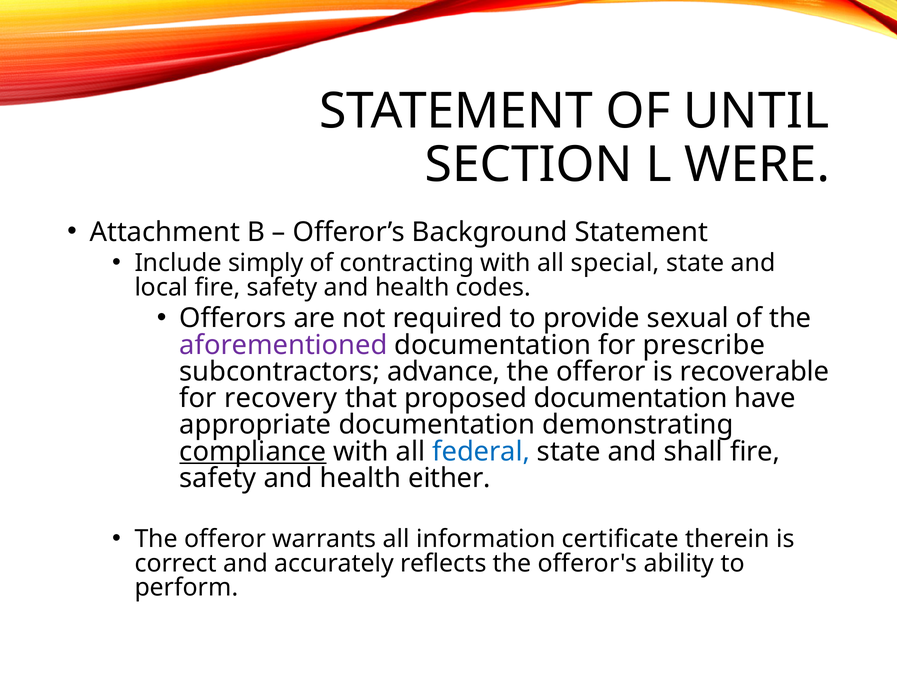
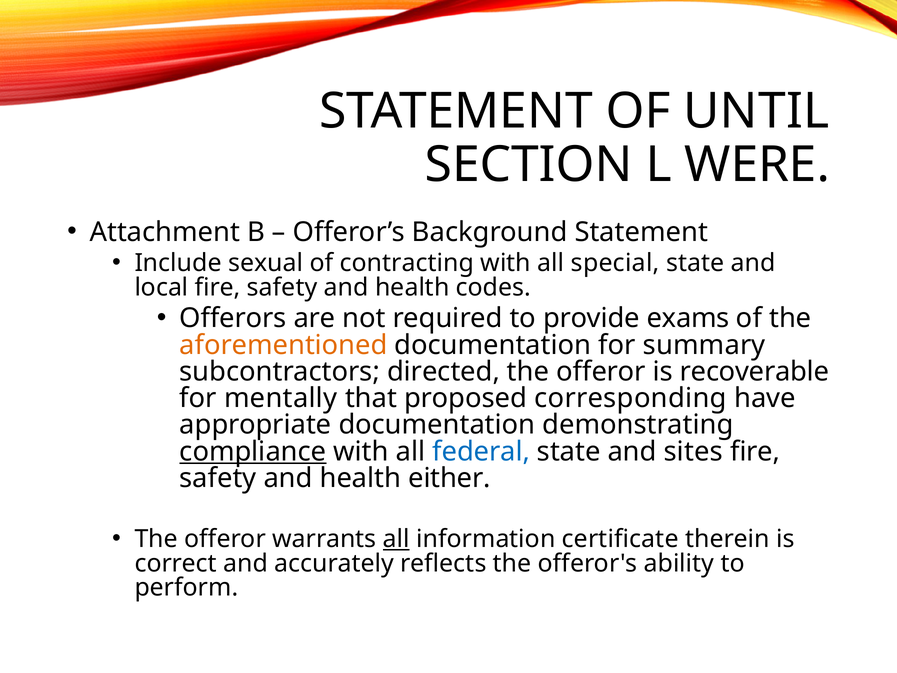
simply: simply -> sexual
sexual: sexual -> exams
aforementioned colour: purple -> orange
prescribe: prescribe -> summary
advance: advance -> directed
recovery: recovery -> mentally
proposed documentation: documentation -> corresponding
shall: shall -> sites
all at (396, 539) underline: none -> present
